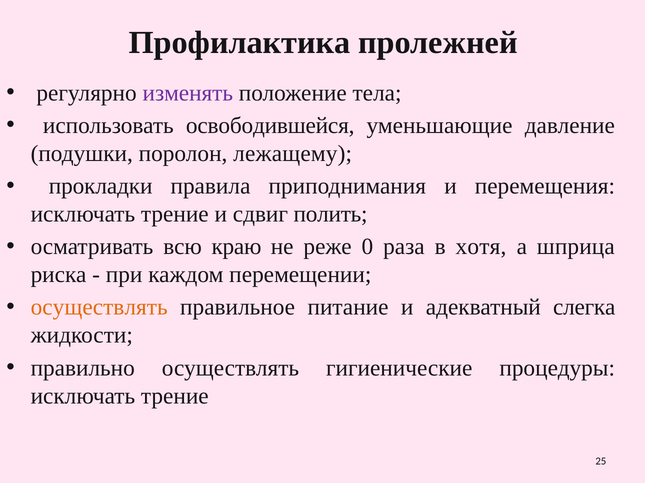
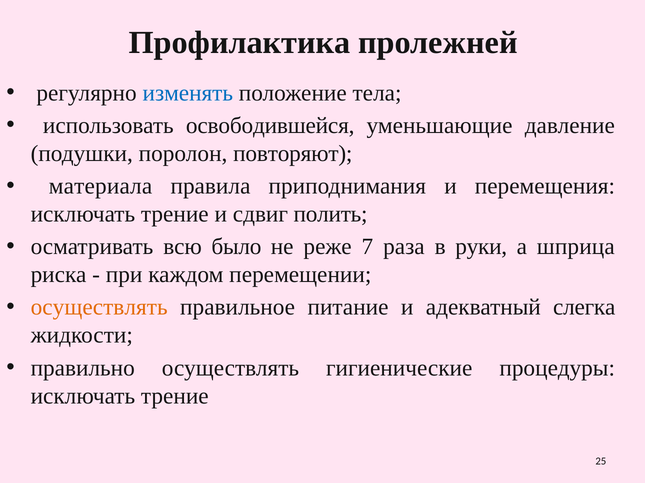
изменять colour: purple -> blue
лежащему: лежащему -> повторяют
прокладки: прокладки -> материала
краю: краю -> было
0: 0 -> 7
хотя: хотя -> руки
